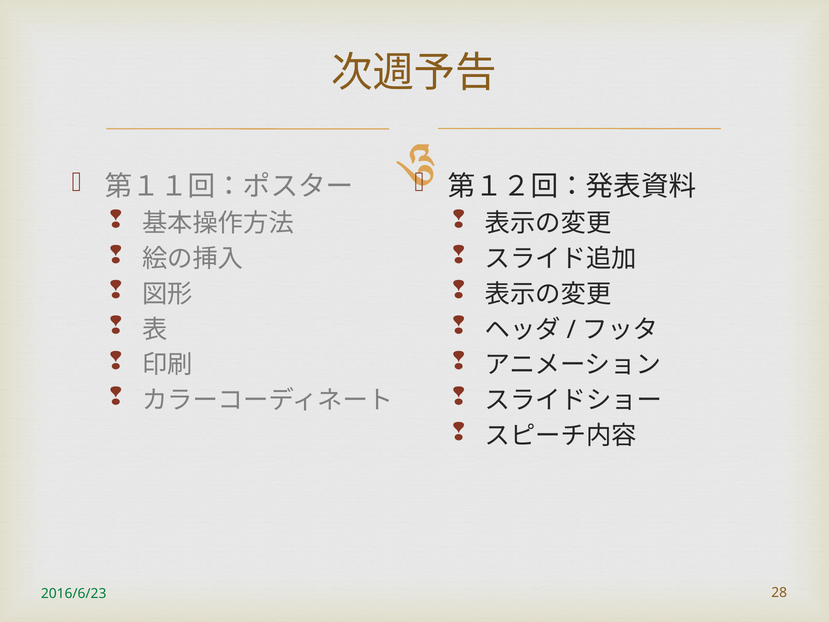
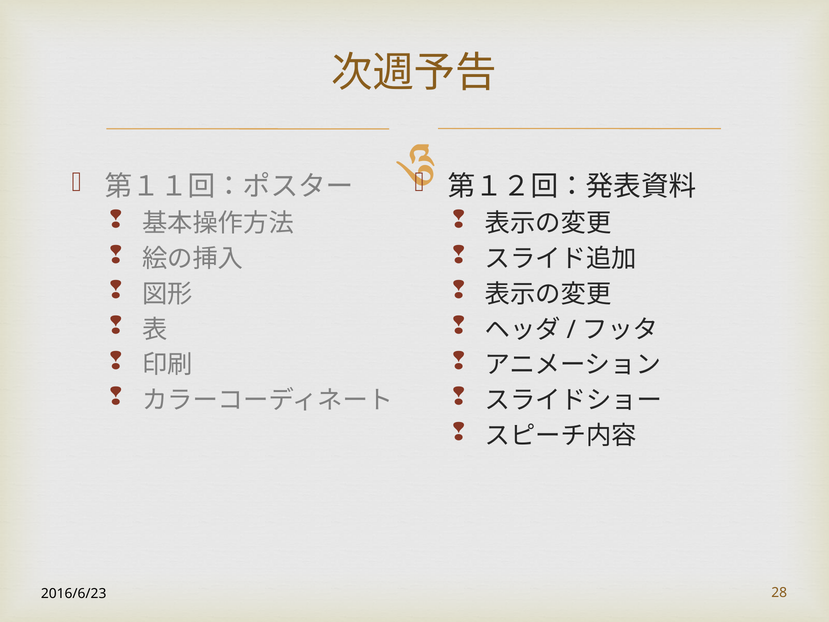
2016/6/23 colour: green -> black
